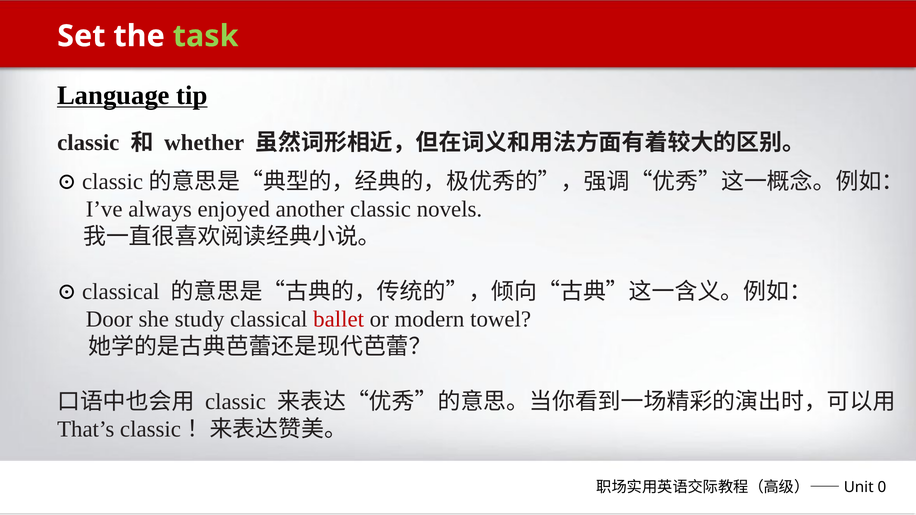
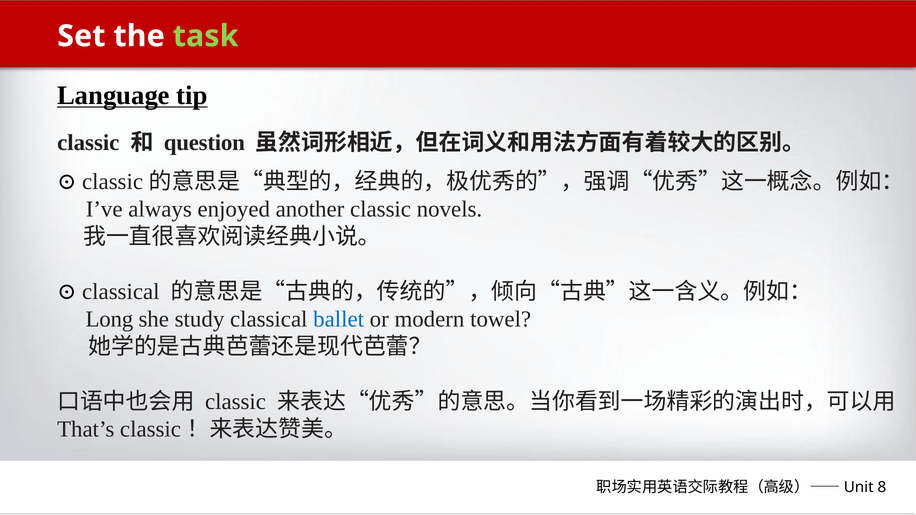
whether: whether -> question
Door: Door -> Long
ballet colour: red -> blue
0: 0 -> 8
